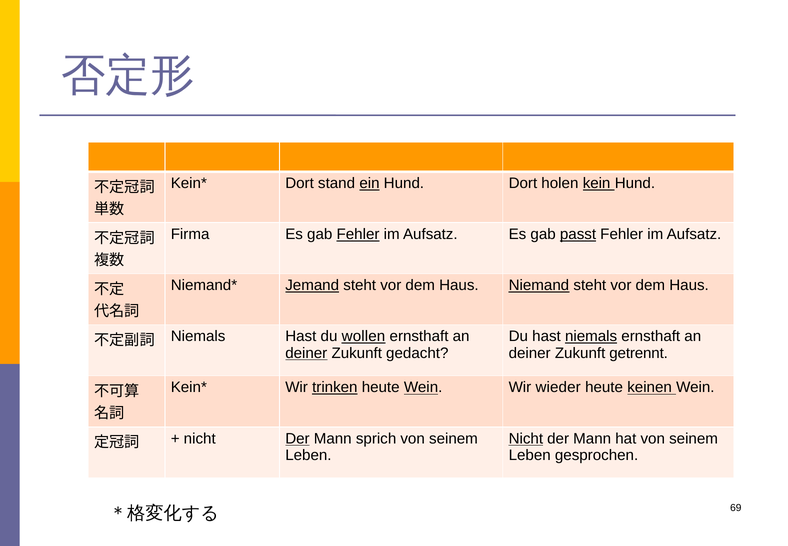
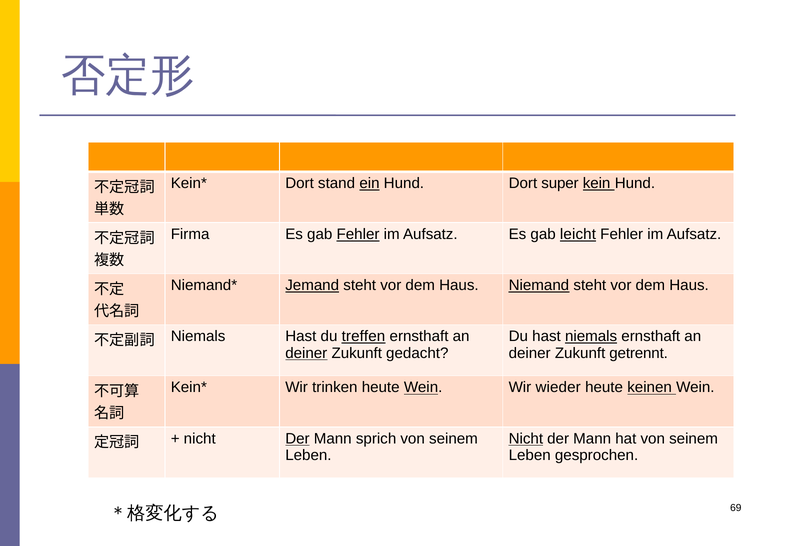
holen: holen -> super
passt: passt -> leicht
wollen: wollen -> treffen
trinken underline: present -> none
